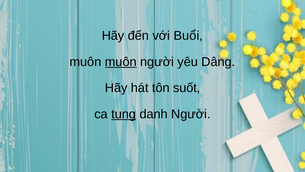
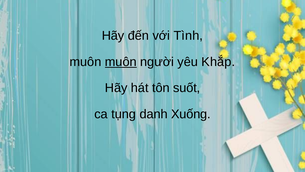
Buổi: Buổi -> Tình
Dâng: Dâng -> Khắp
tụng underline: present -> none
danh Người: Người -> Xuống
